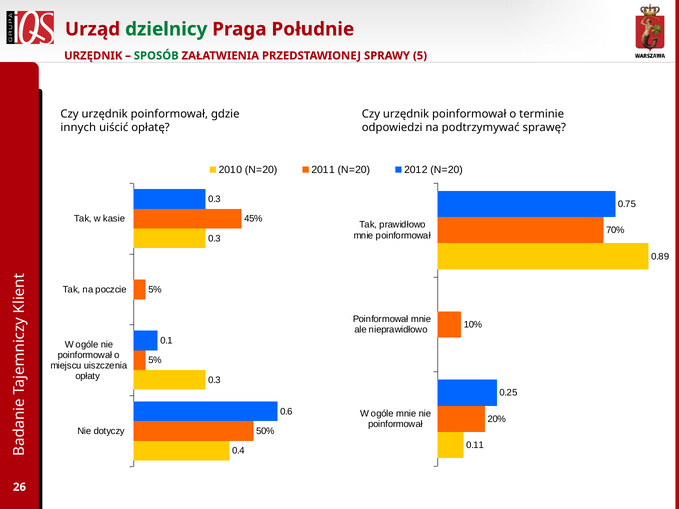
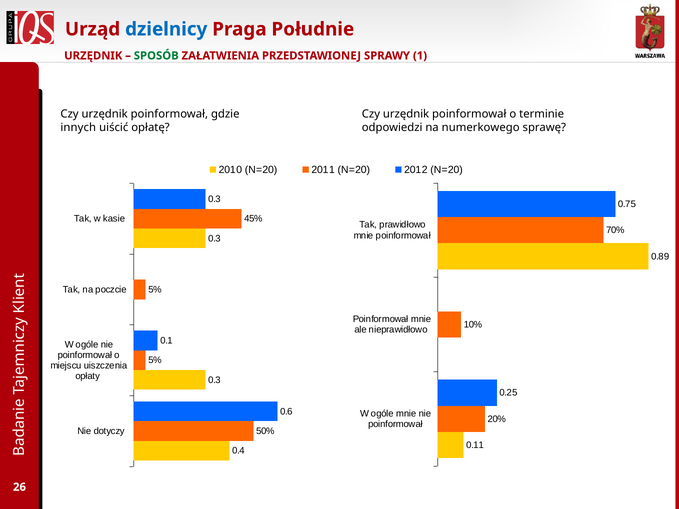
dzielnicy colour: green -> blue
5: 5 -> 1
podtrzymywać: podtrzymywać -> numerkowego
